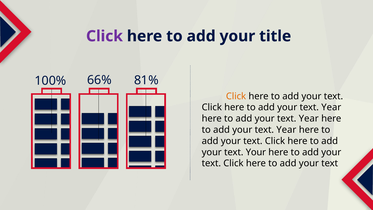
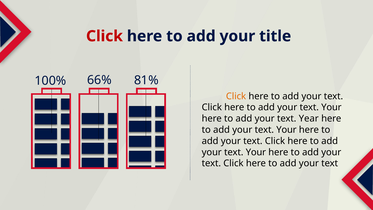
Click at (104, 36) colour: purple -> red
Year at (331, 107): Year -> Your
Year at (286, 130): Year -> Your
